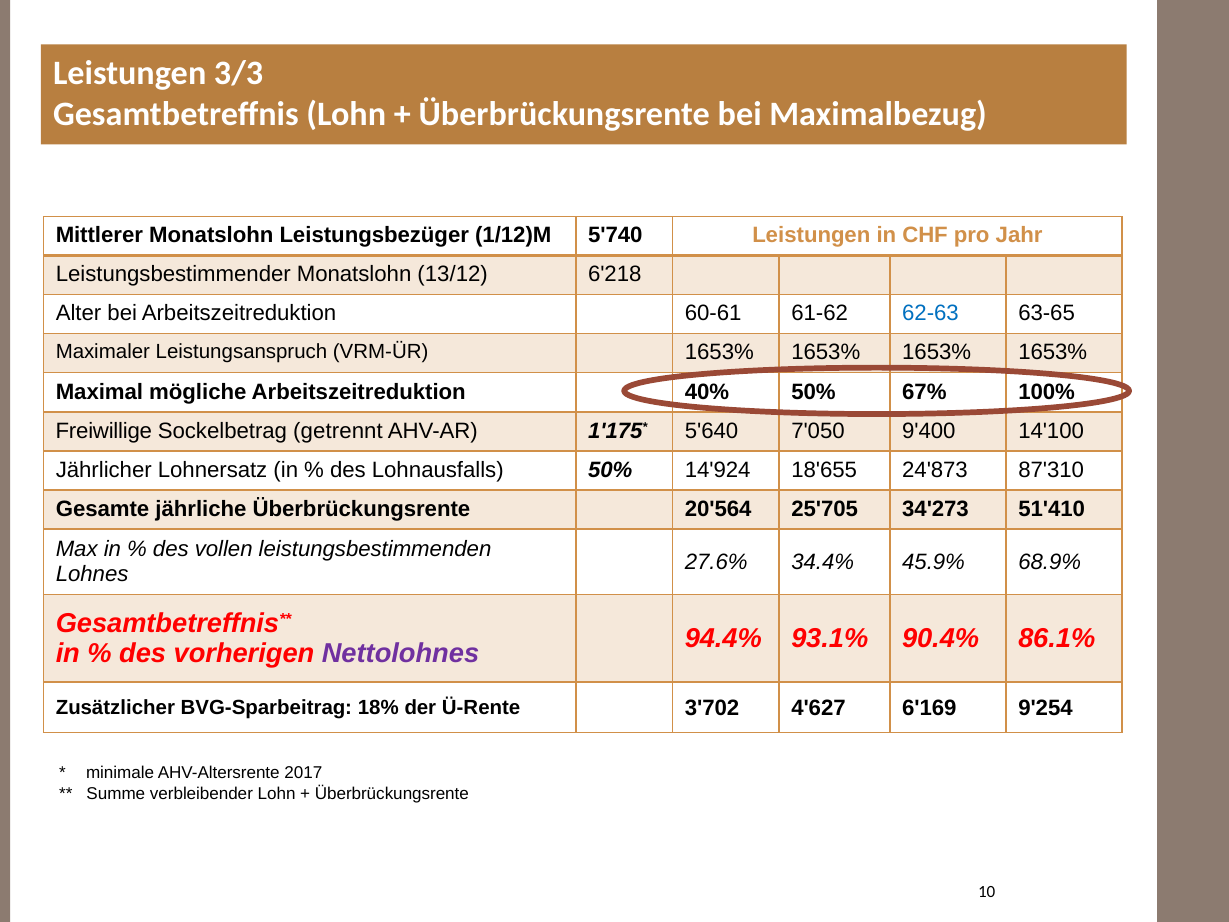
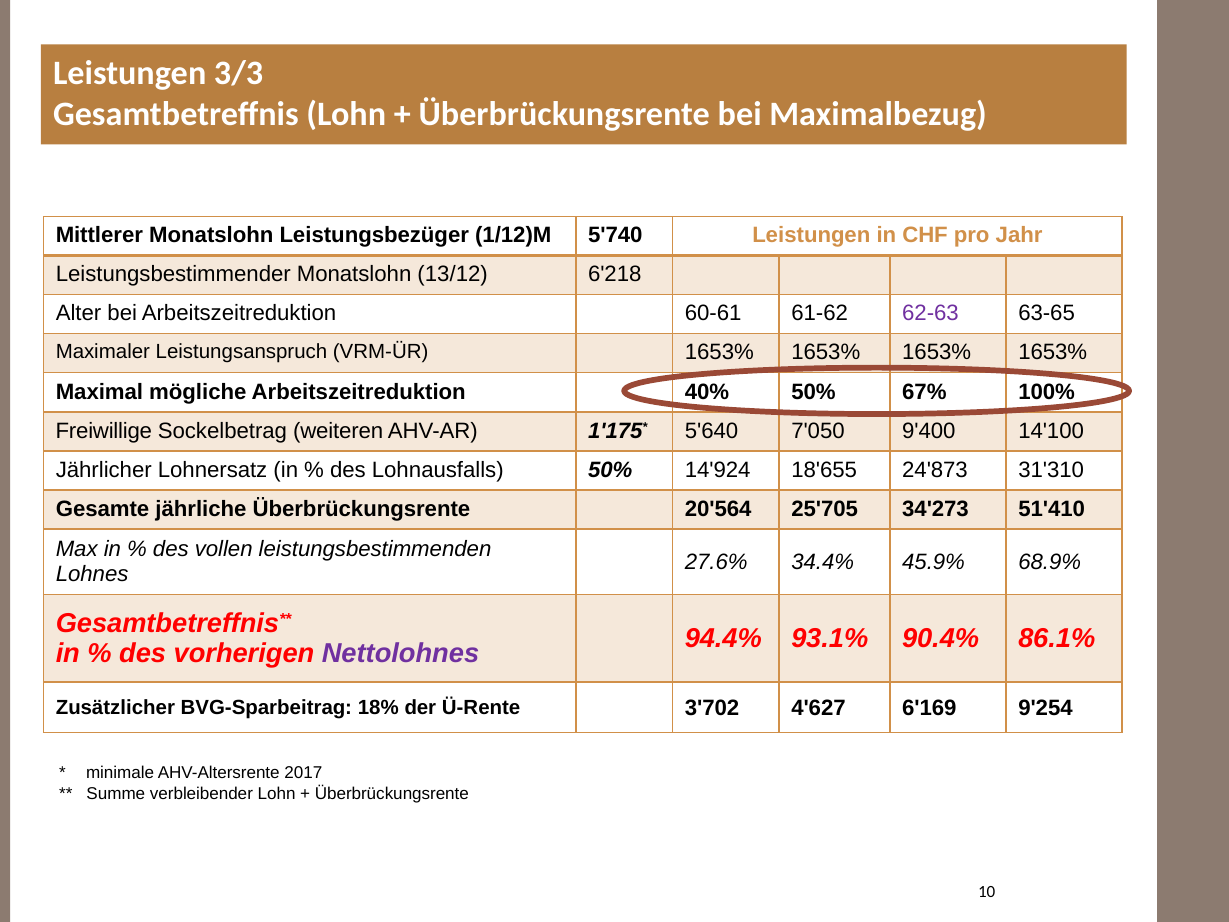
62-63 colour: blue -> purple
getrennt: getrennt -> weiteren
87'310: 87'310 -> 31'310
